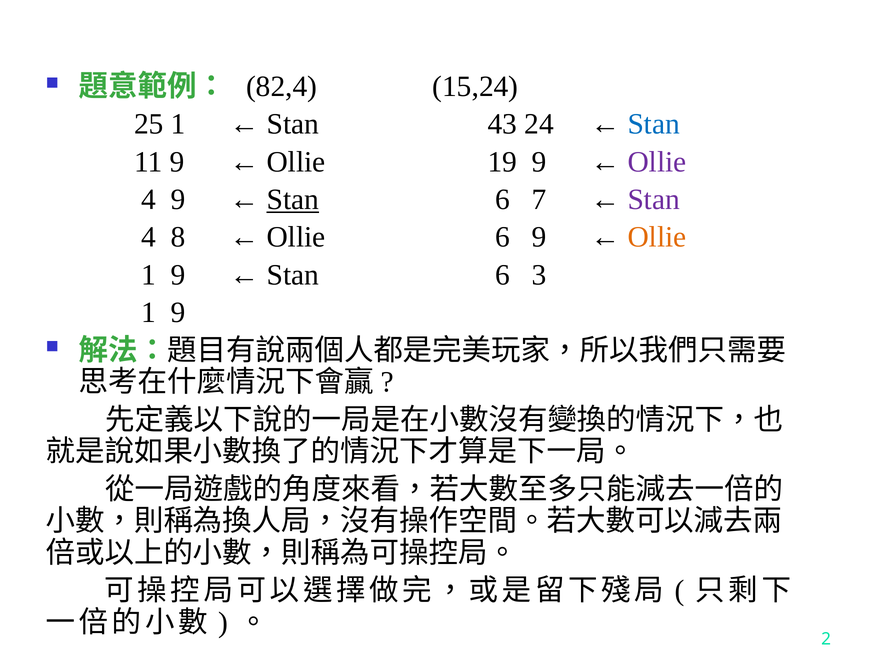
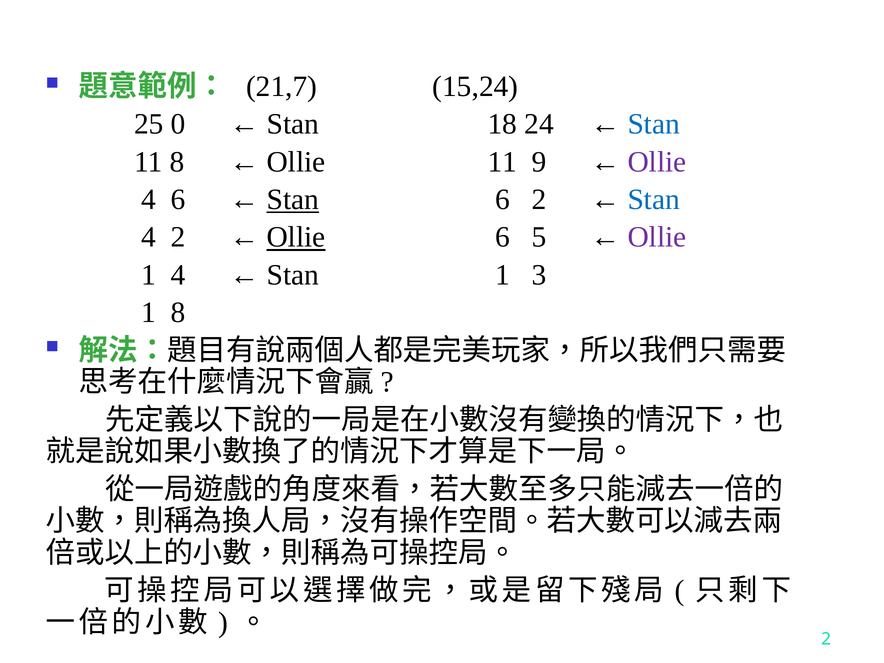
82,4: 82,4 -> 21,7
25 1: 1 -> 0
43: 43 -> 18
11 9: 9 -> 8
Ollie 19: 19 -> 11
4 9: 9 -> 6
6 7: 7 -> 2
Stan at (654, 200) colour: purple -> blue
4 8: 8 -> 2
Ollie at (296, 237) underline: none -> present
6 9: 9 -> 5
Ollie at (657, 237) colour: orange -> purple
9 at (178, 275): 9 -> 4
6 at (502, 275): 6 -> 1
9 at (178, 313): 9 -> 8
